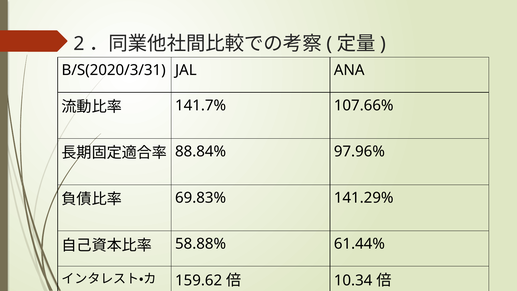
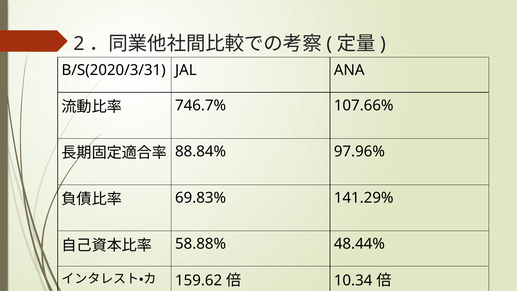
141.7%: 141.7% -> 746.7%
61.44%: 61.44% -> 48.44%
